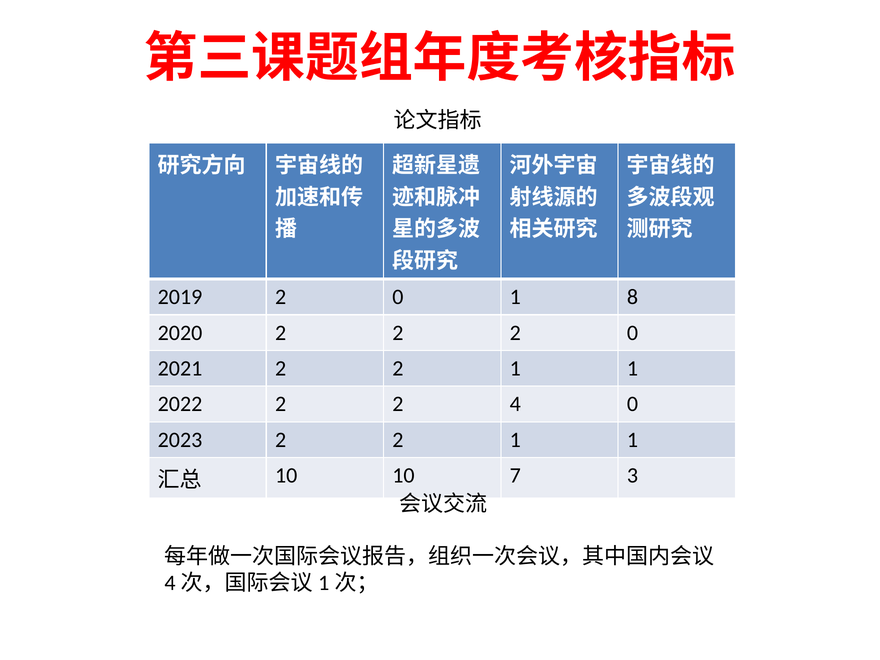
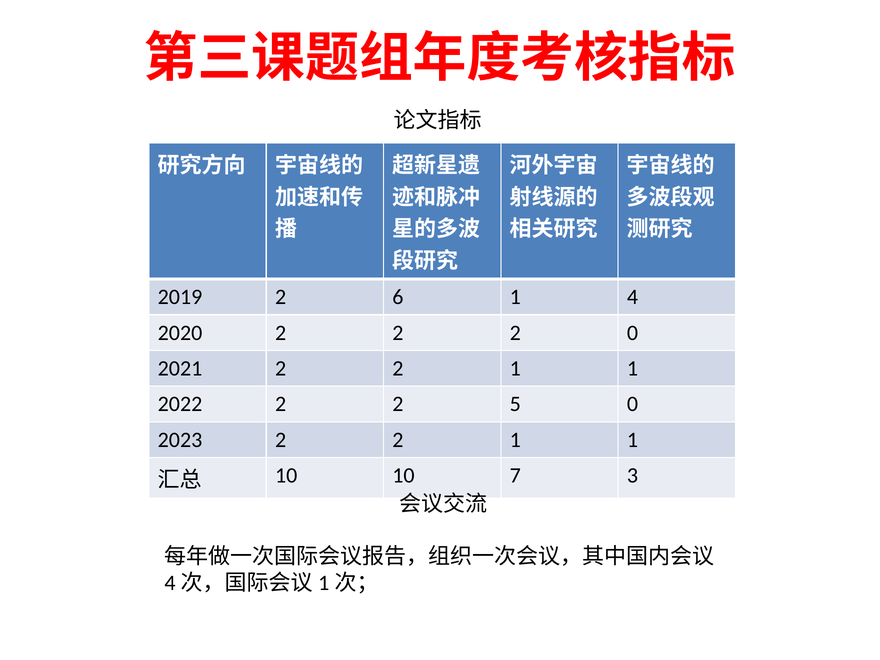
2019 2 0: 0 -> 6
8: 8 -> 4
4: 4 -> 5
